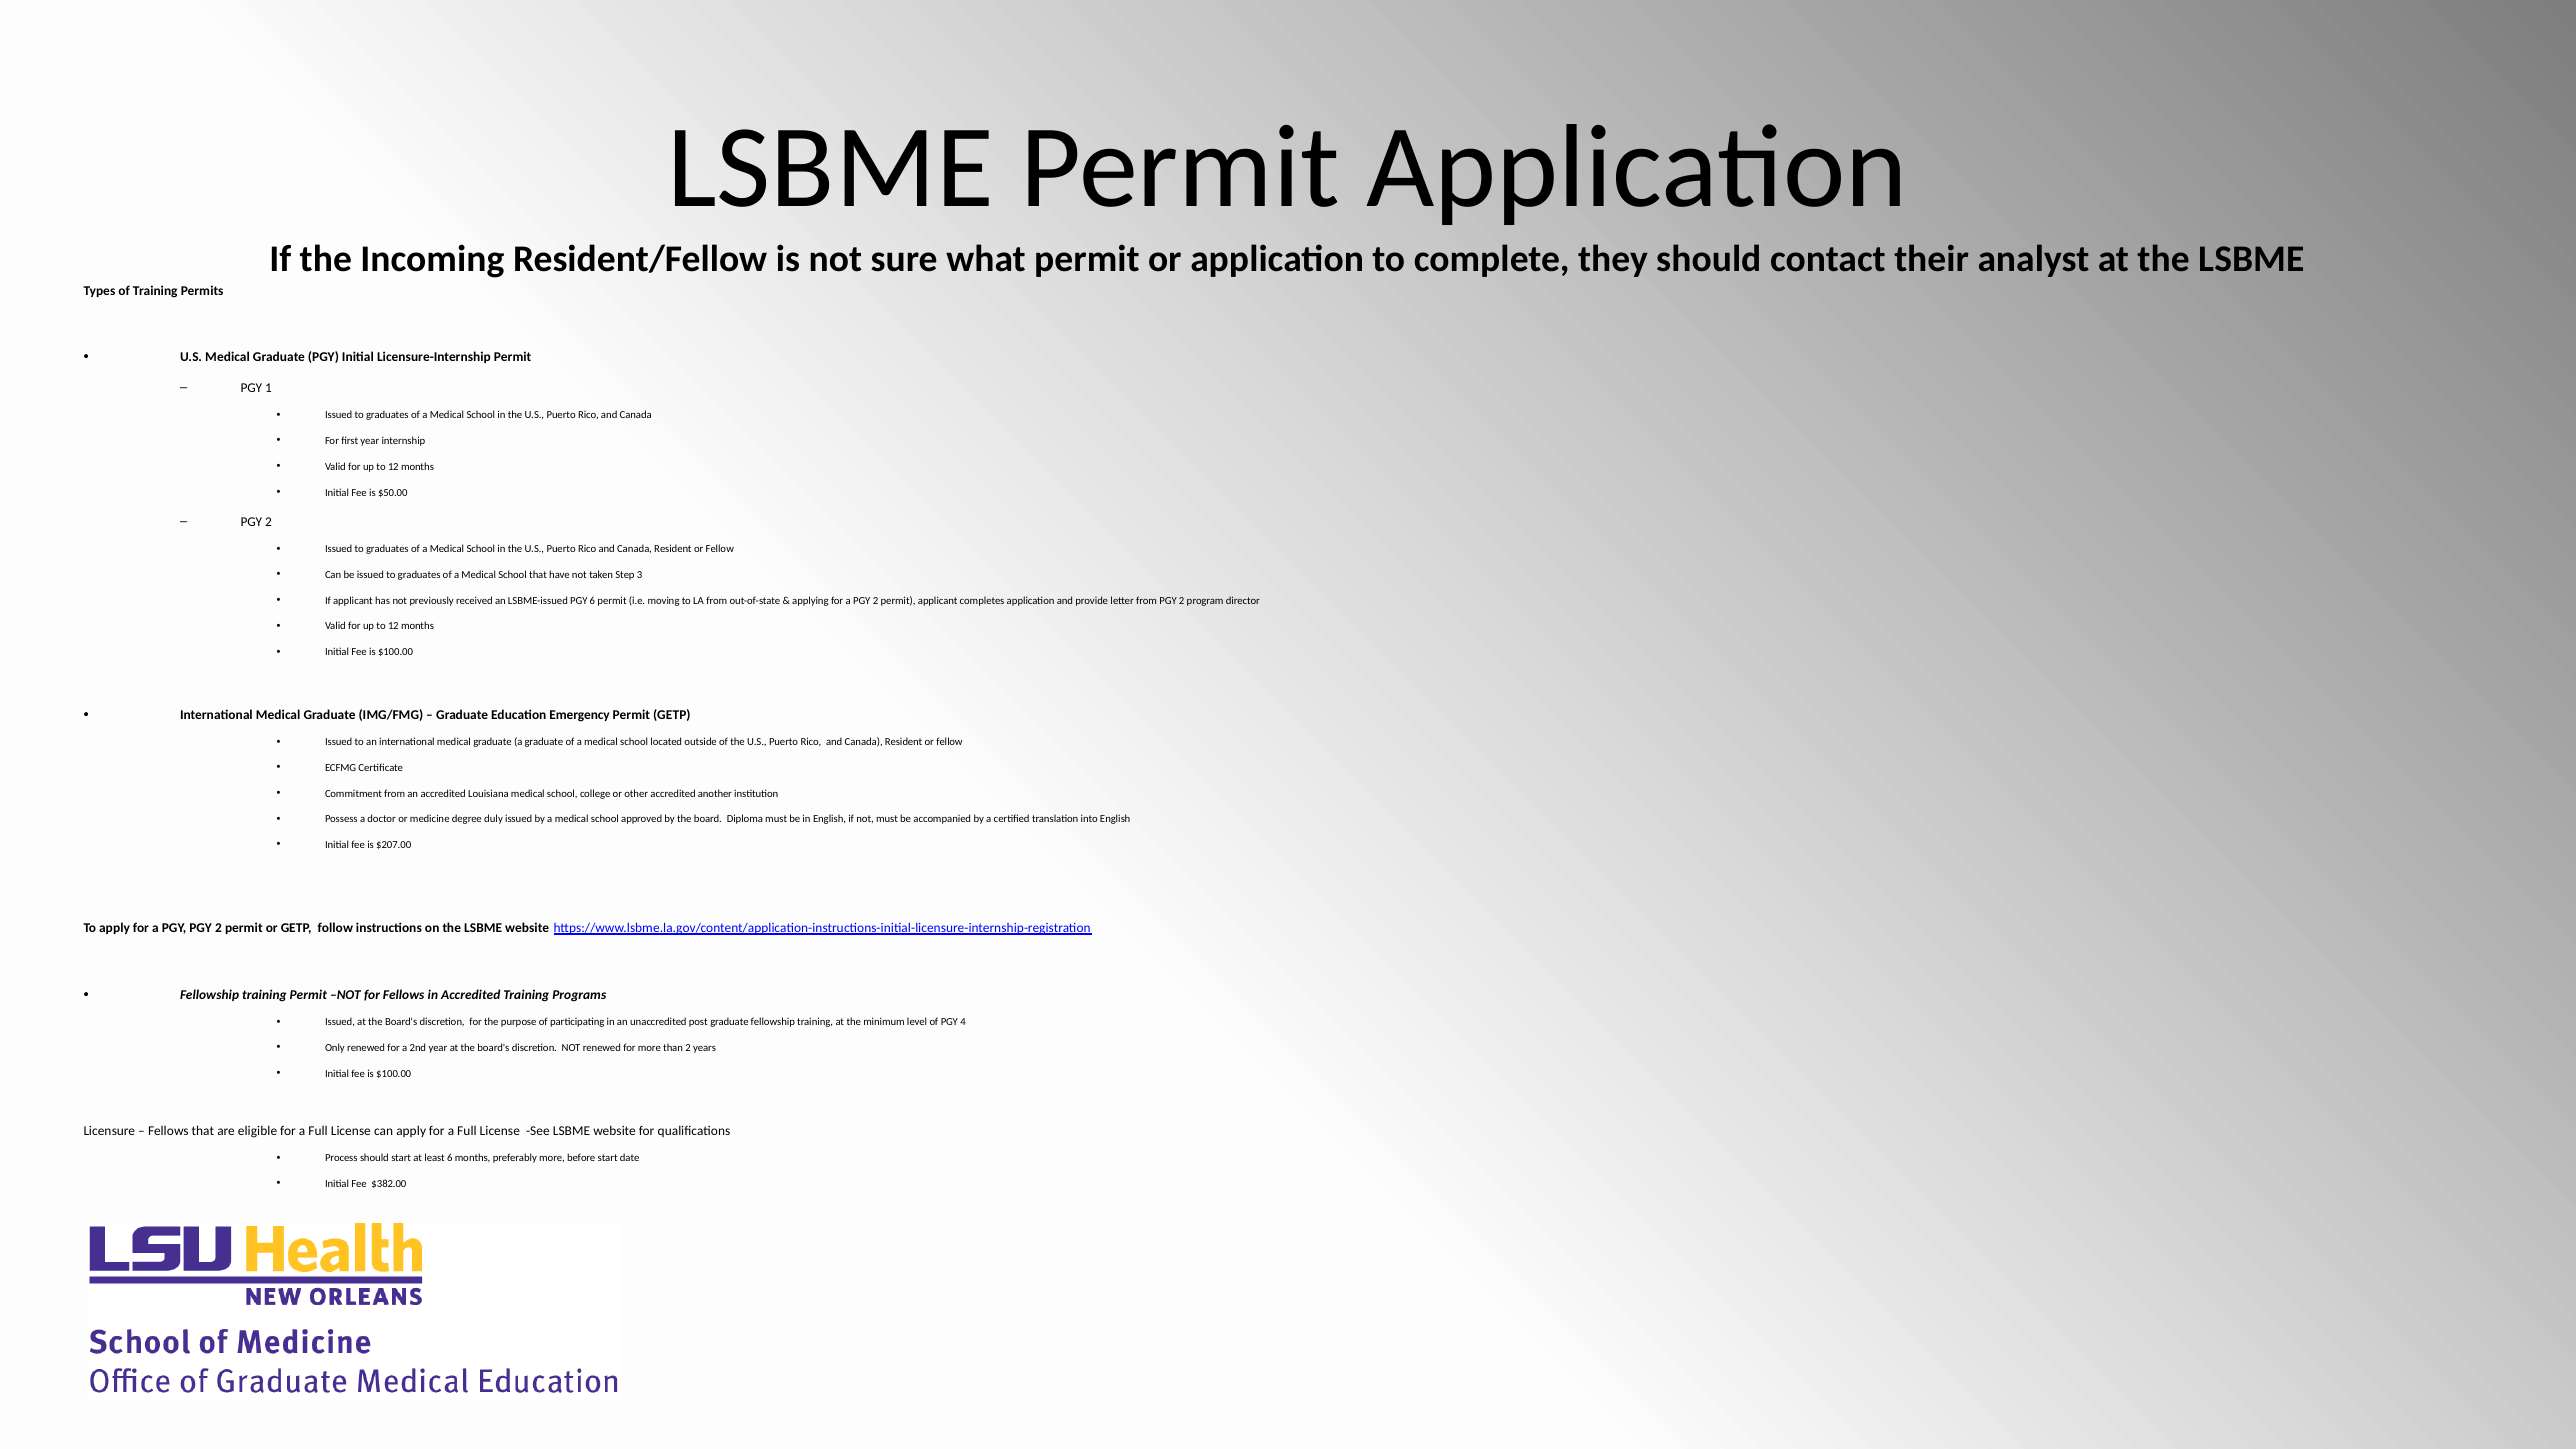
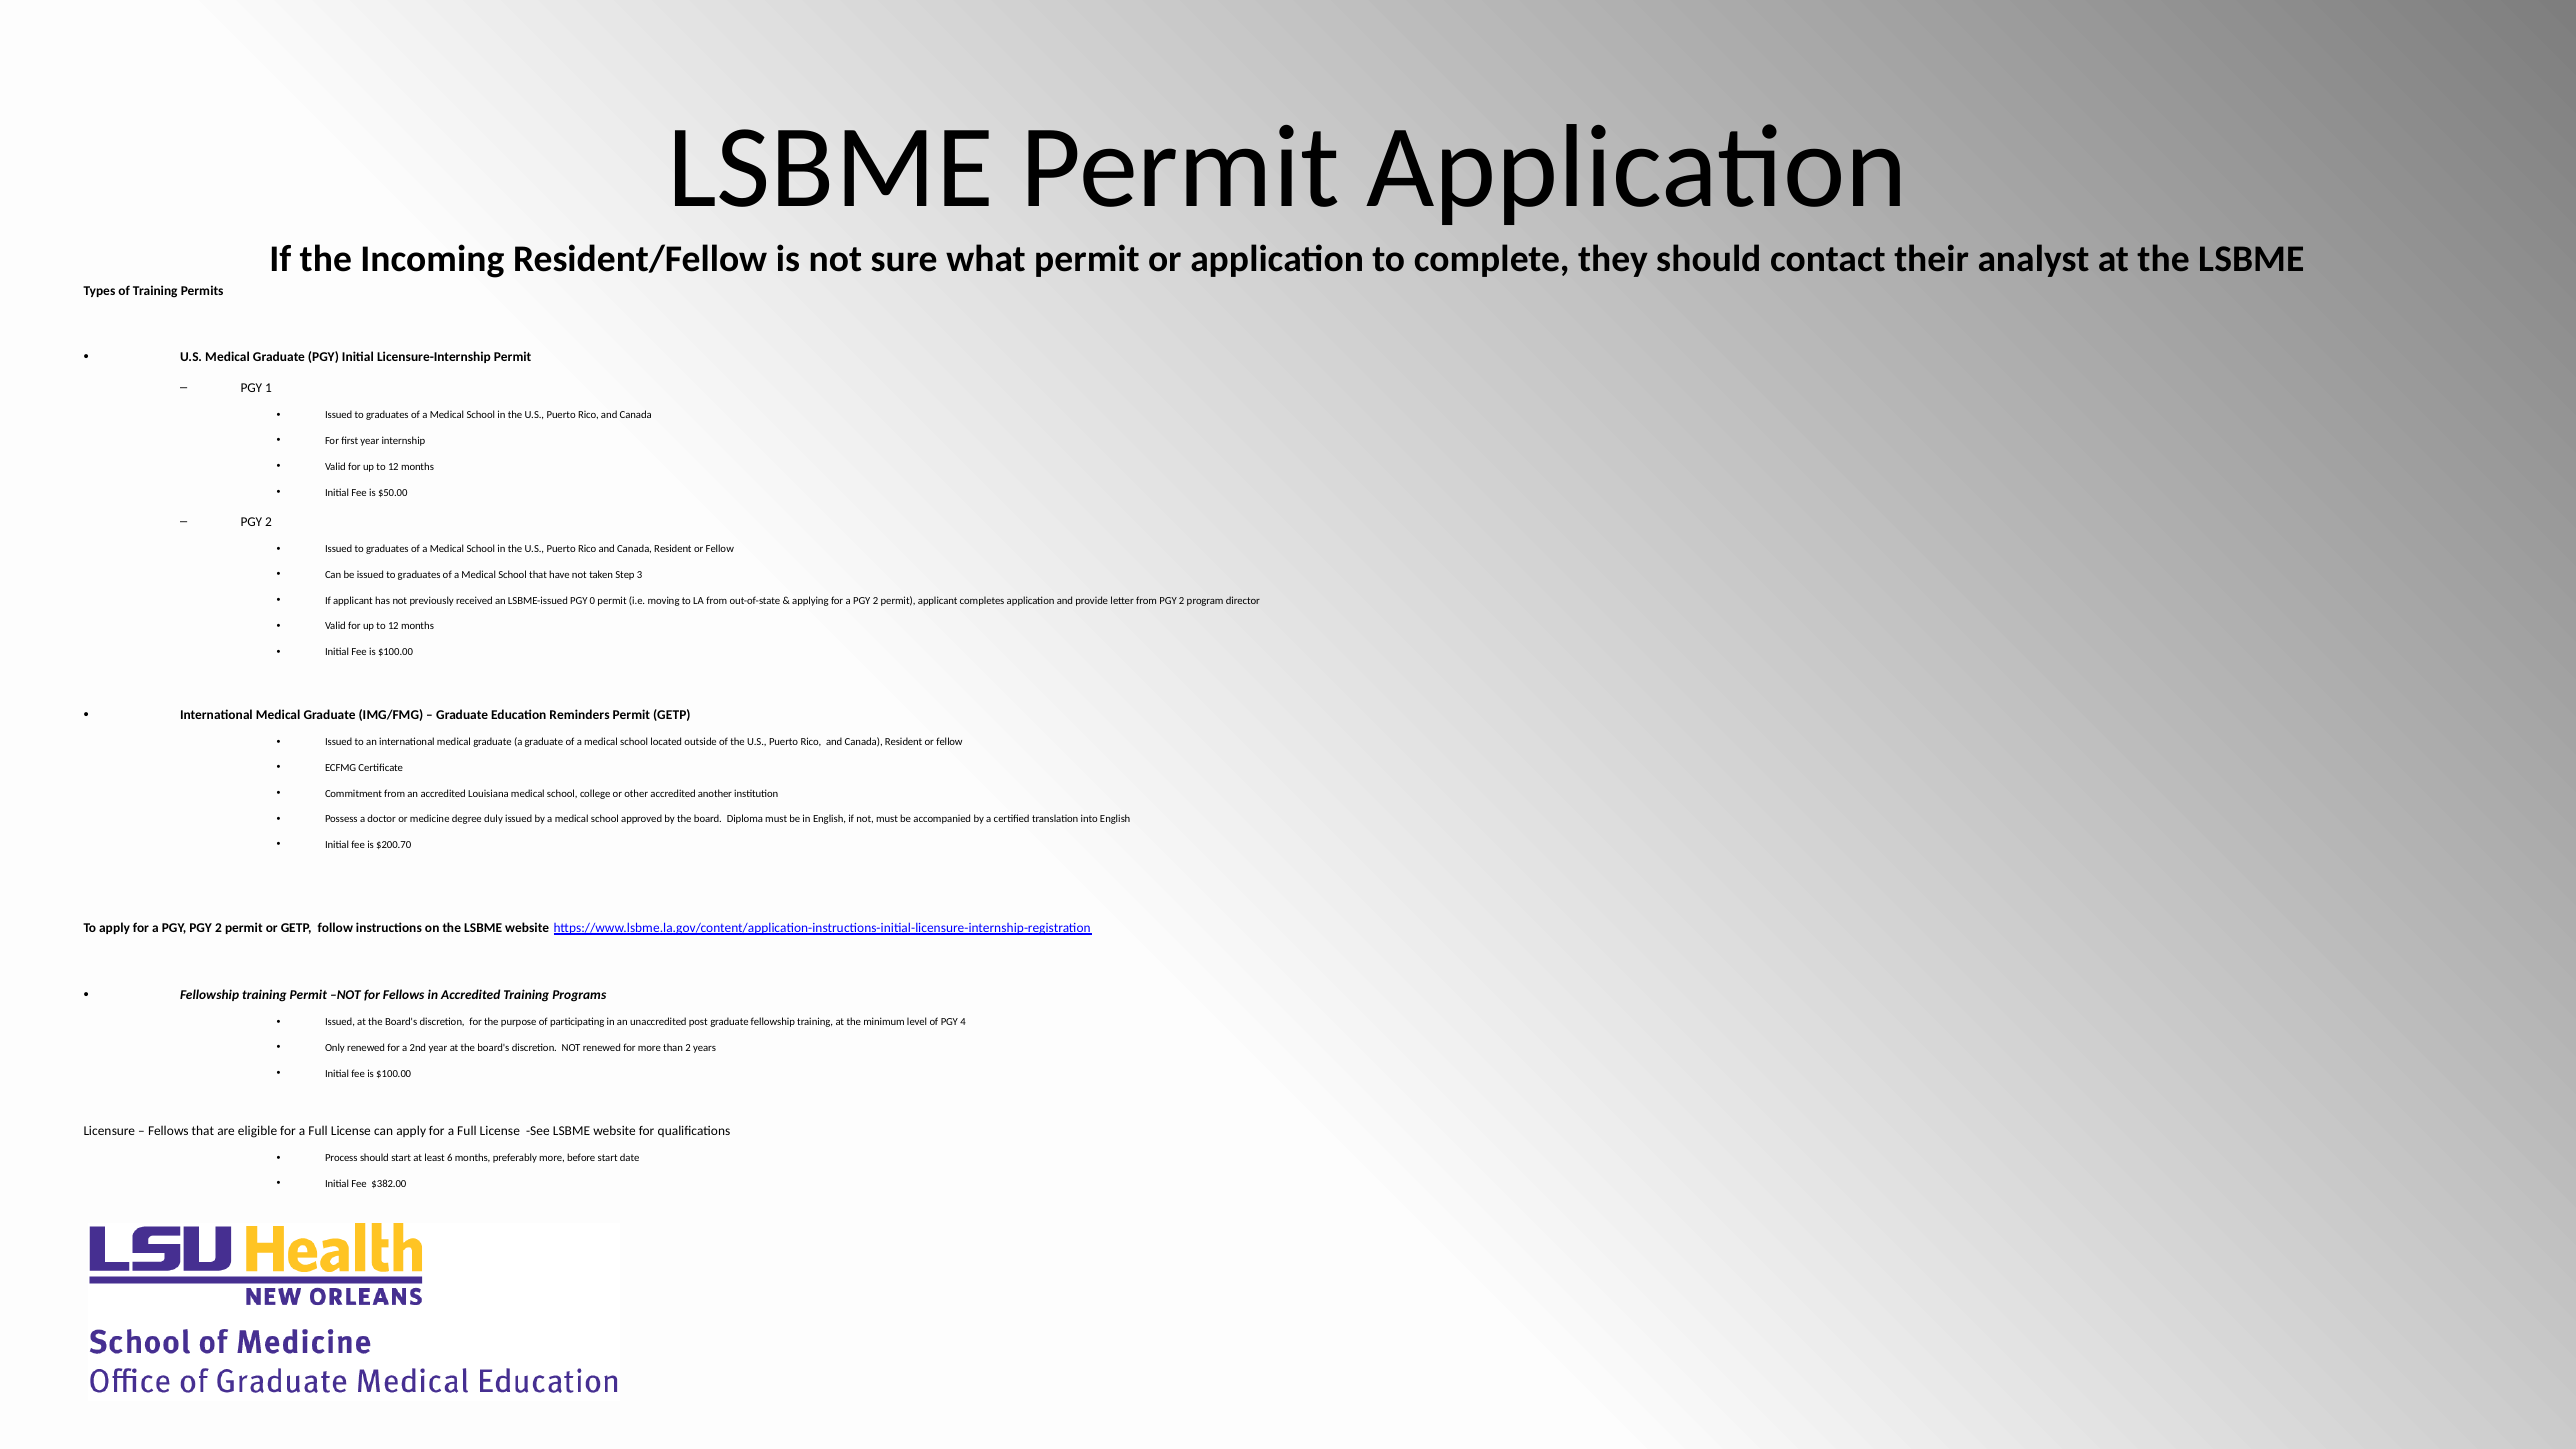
PGY 6: 6 -> 0
Emergency: Emergency -> Reminders
$207.00: $207.00 -> $200.70
